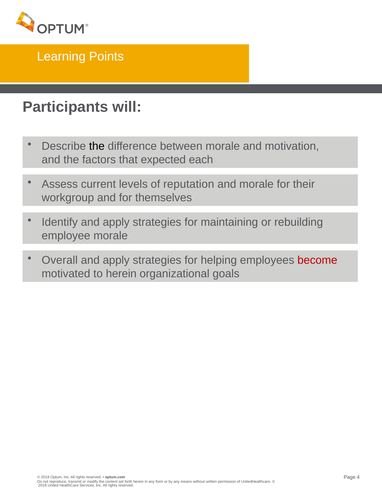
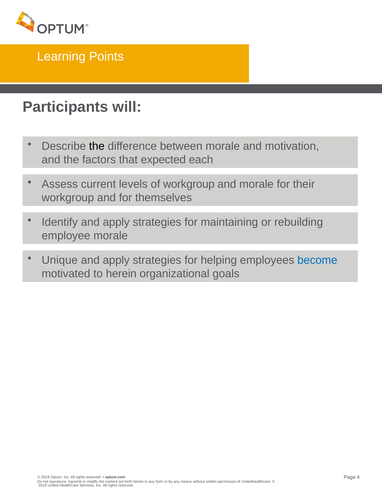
of reputation: reputation -> workgroup
Overall: Overall -> Unique
become colour: red -> blue
